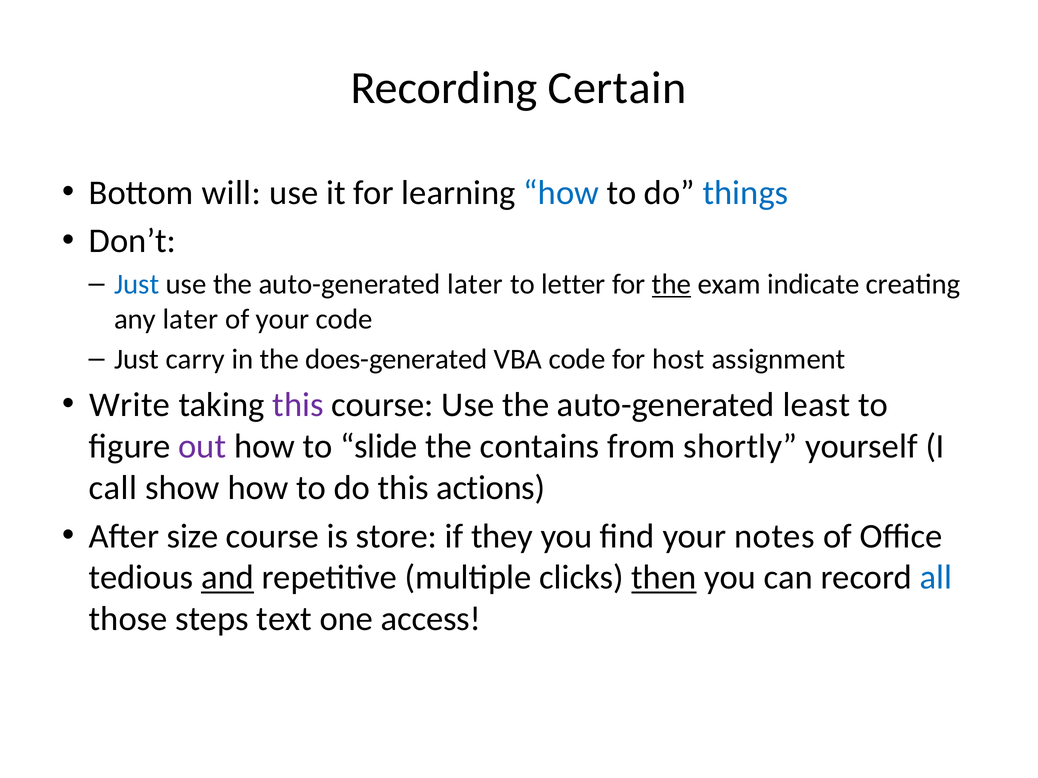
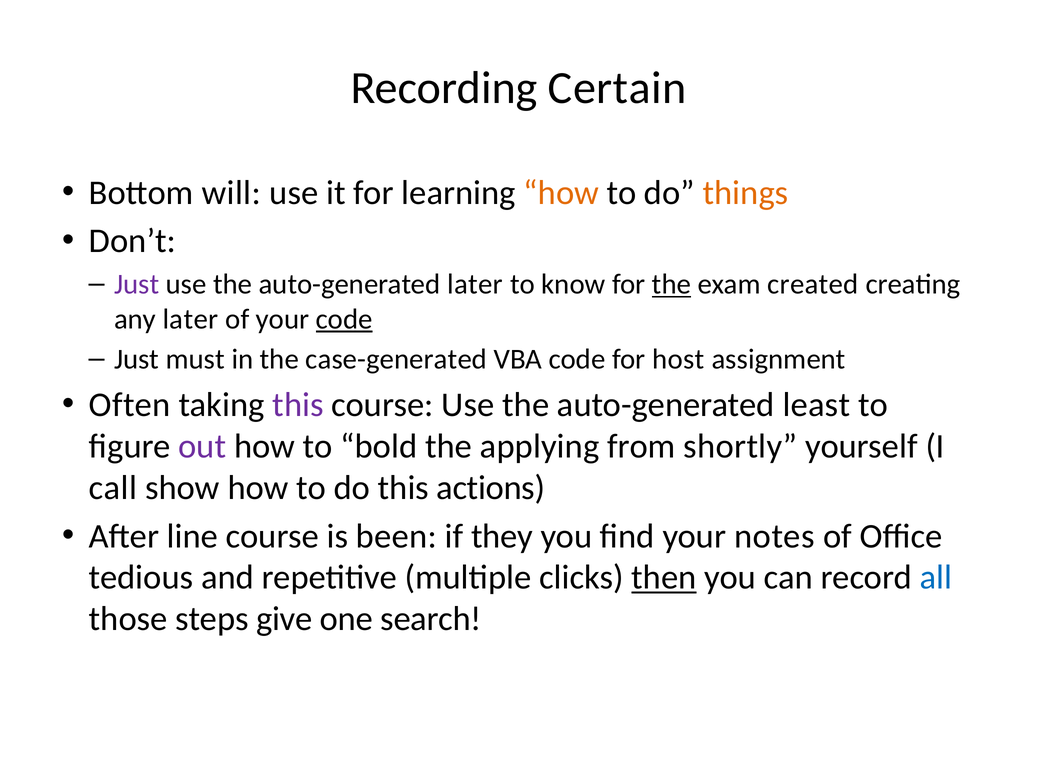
how at (561, 193) colour: blue -> orange
things colour: blue -> orange
Just at (137, 285) colour: blue -> purple
letter: letter -> know
indicate: indicate -> created
code at (344, 319) underline: none -> present
carry: carry -> must
does-generated: does-generated -> case-generated
Write: Write -> Often
slide: slide -> bold
contains: contains -> applying
size: size -> line
store: store -> been
and underline: present -> none
text: text -> give
access: access -> search
